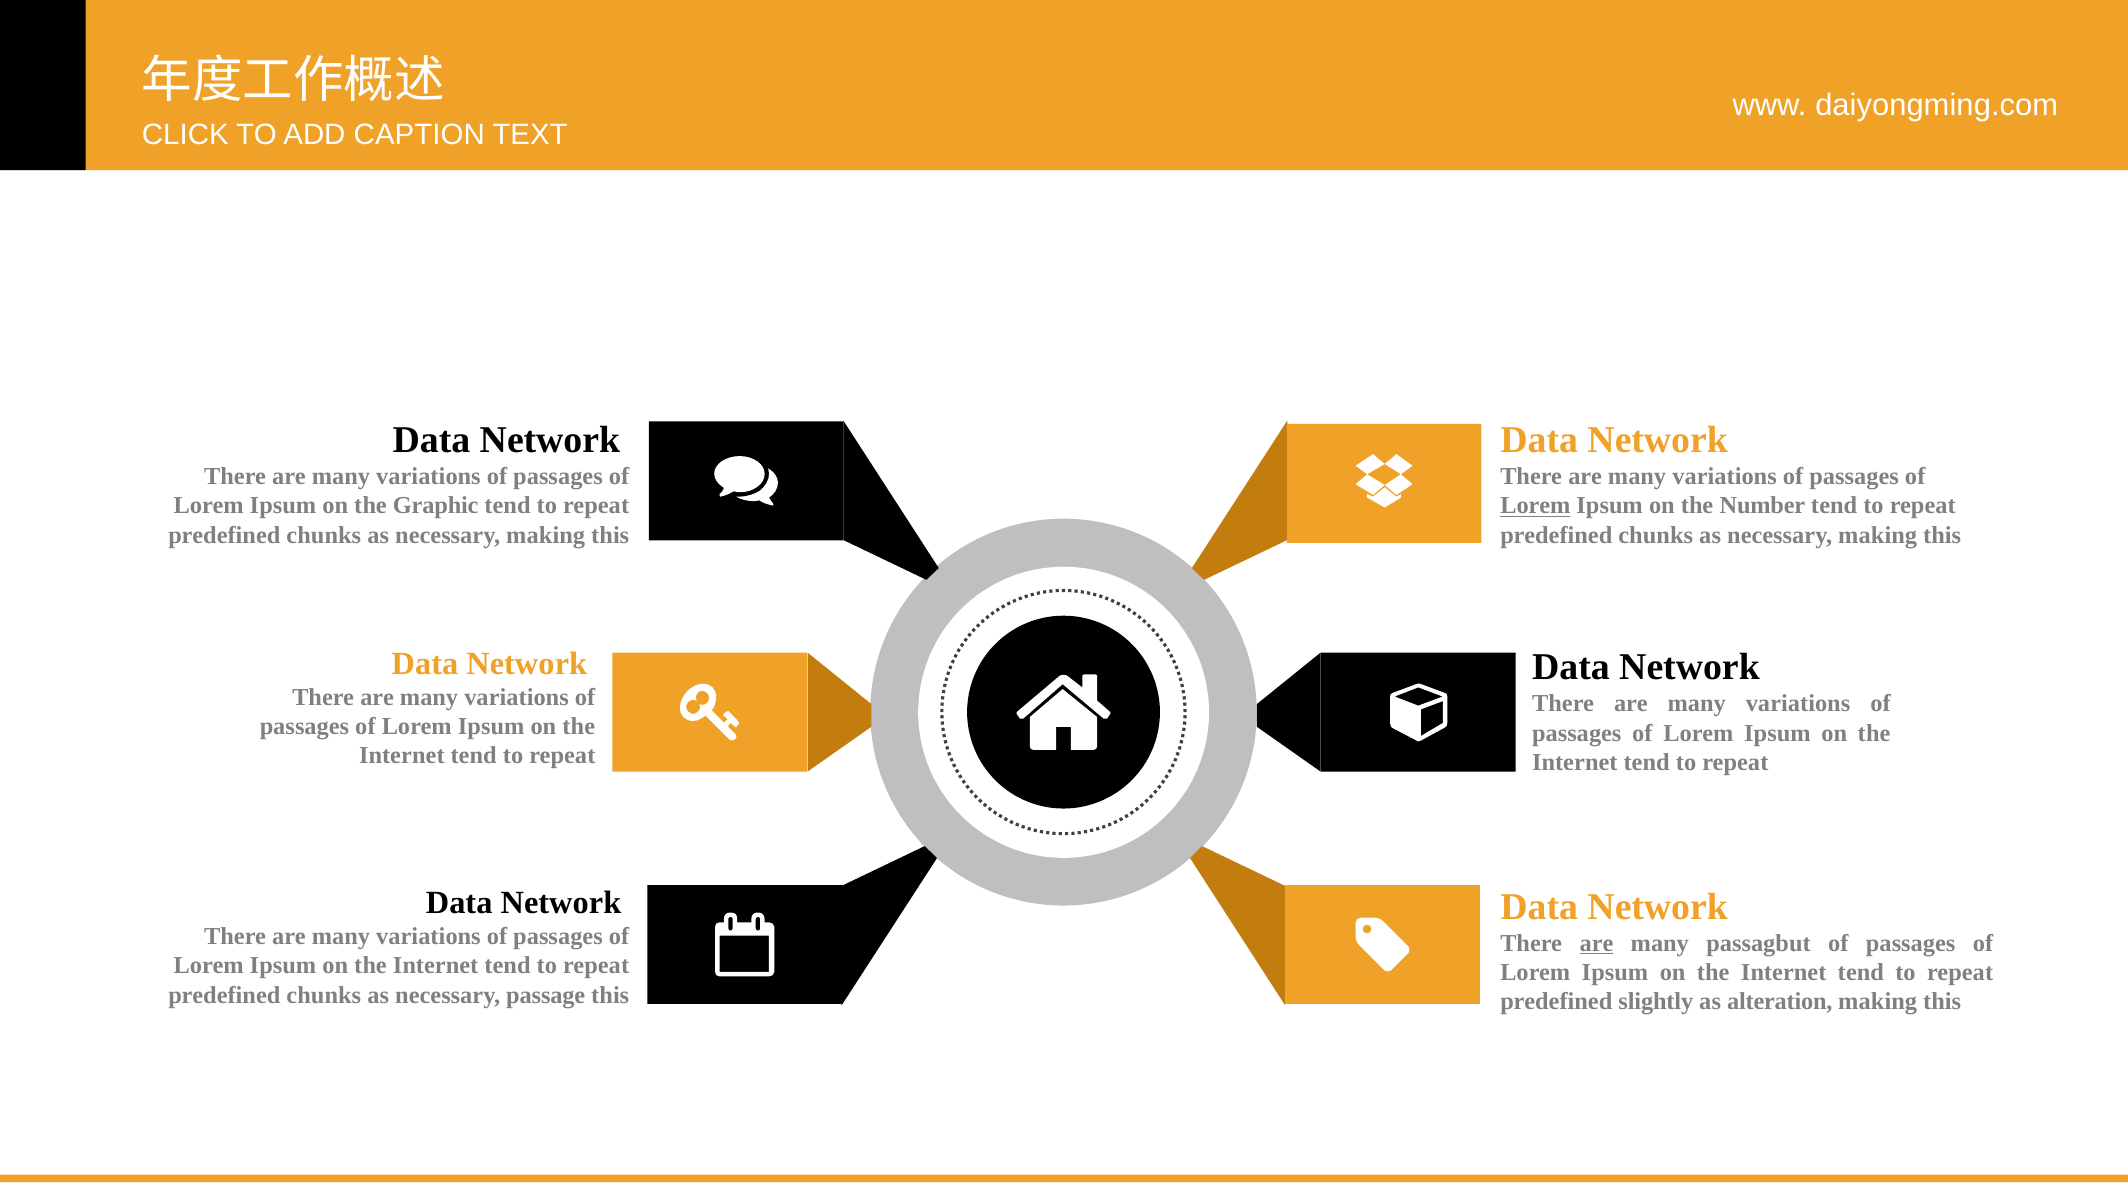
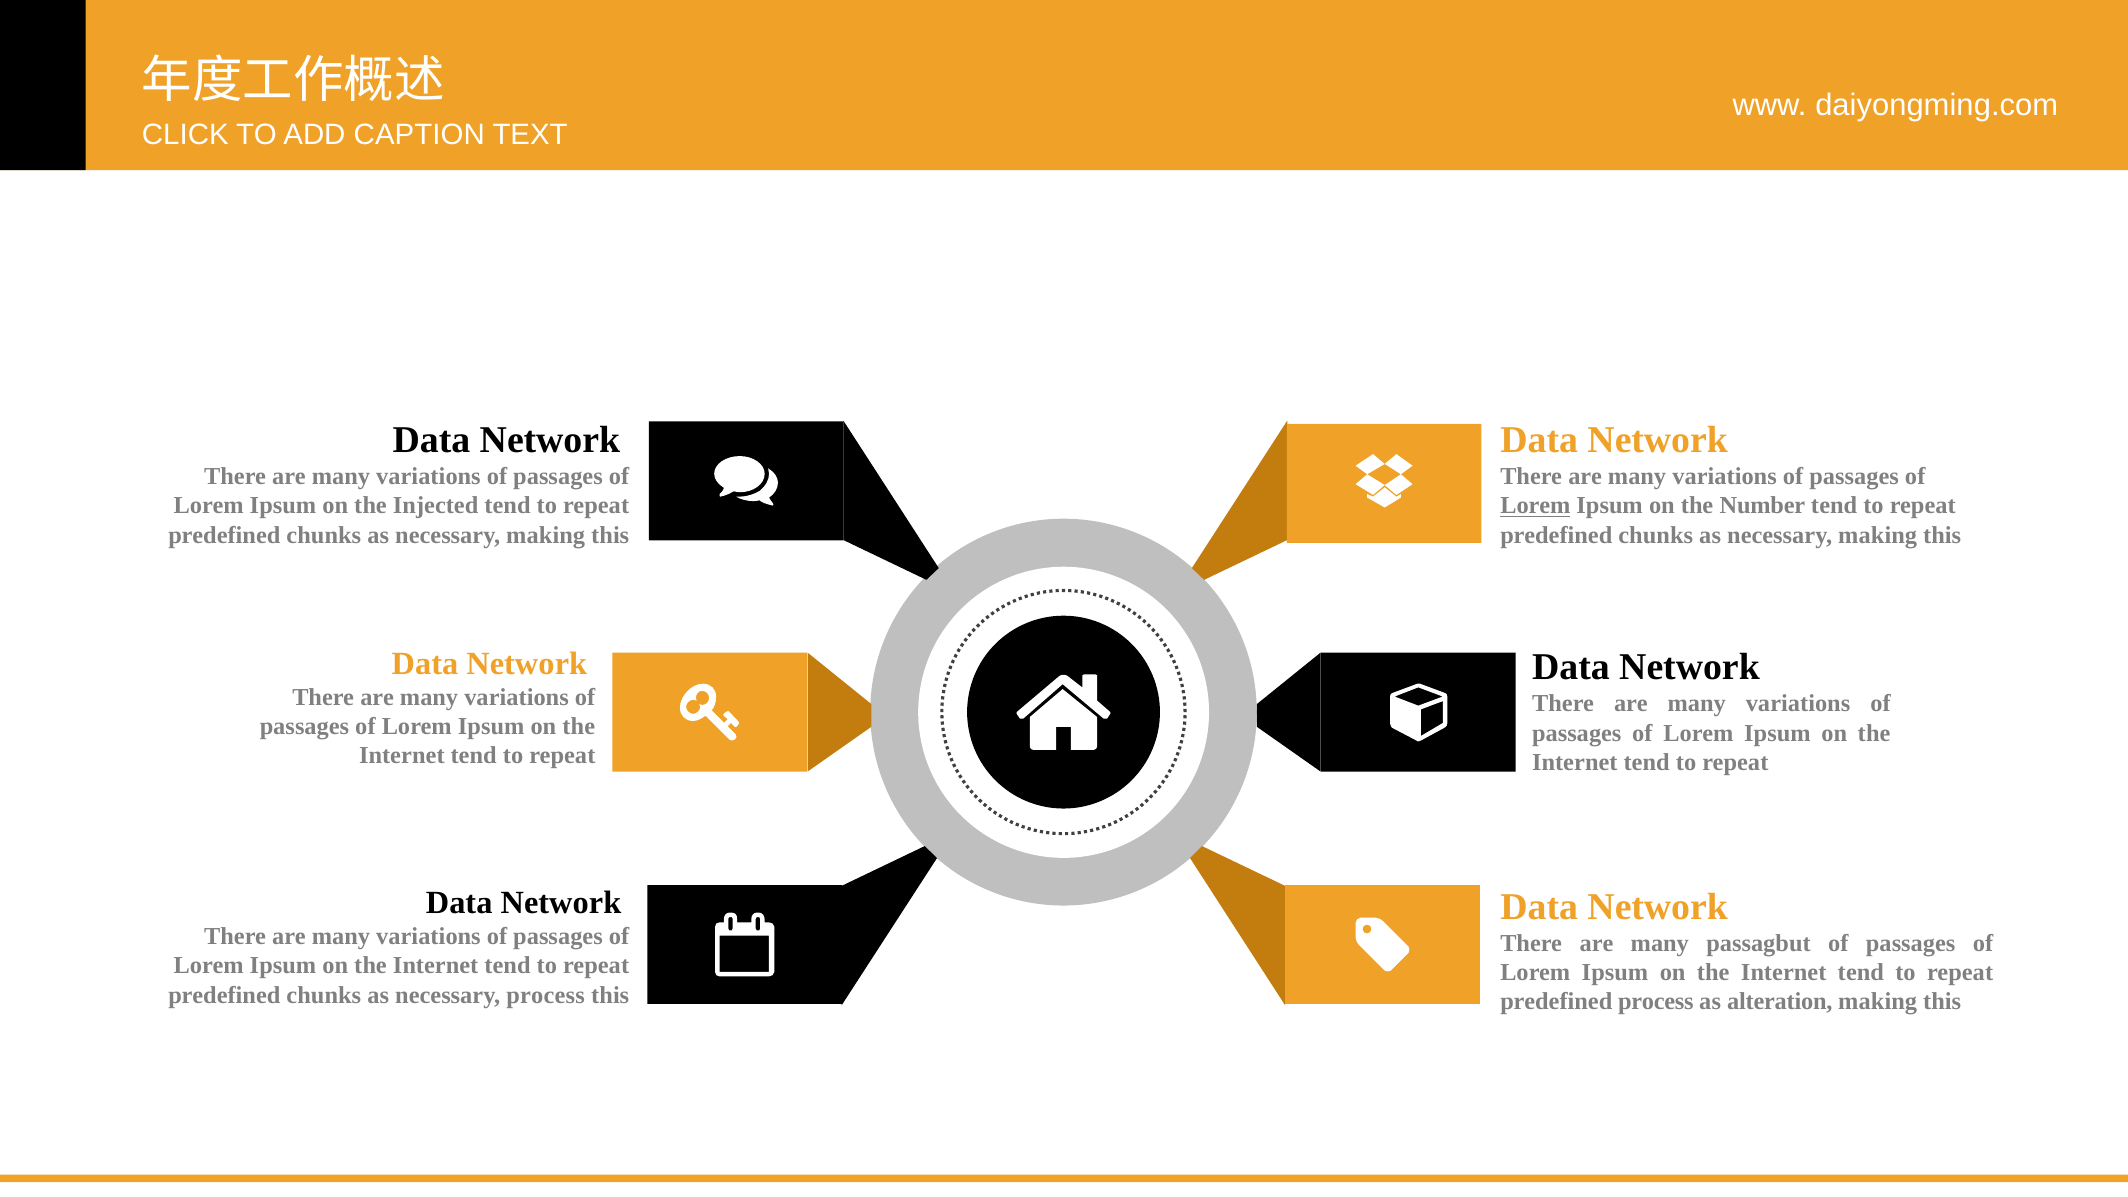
Graphic: Graphic -> Injected
are at (1597, 943) underline: present -> none
necessary passage: passage -> process
predefined slightly: slightly -> process
